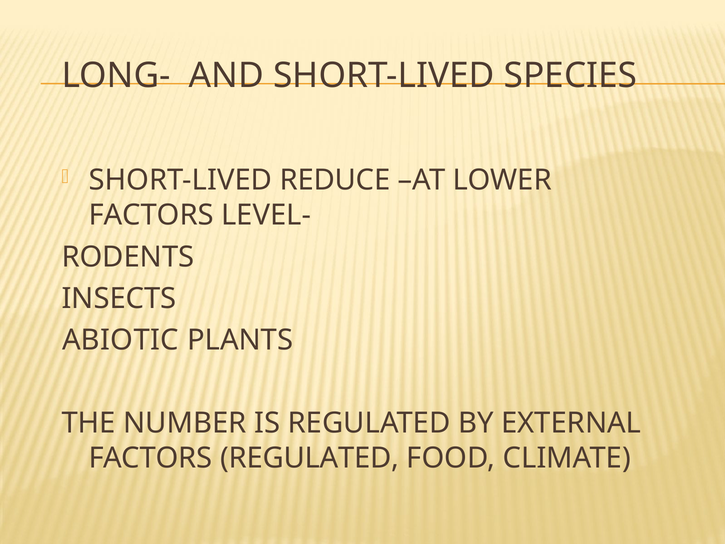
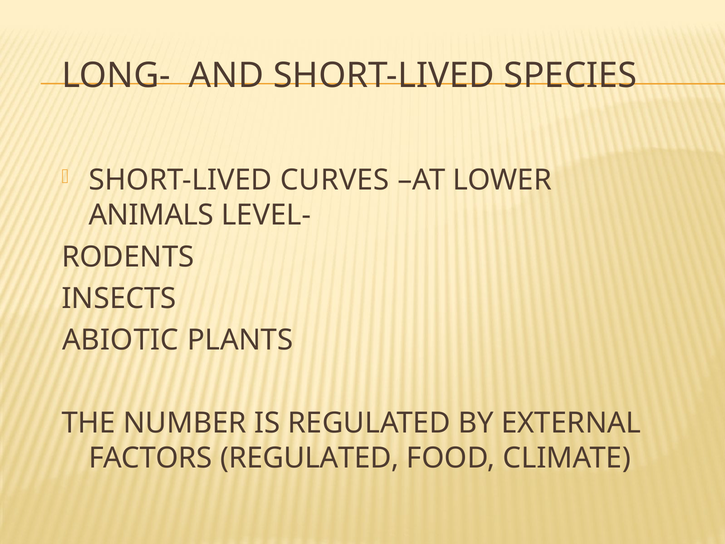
REDUCE: REDUCE -> CURVES
FACTORS at (151, 215): FACTORS -> ANIMALS
